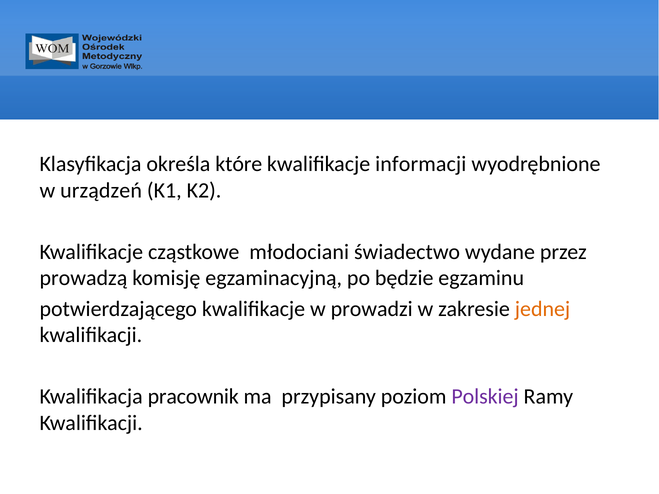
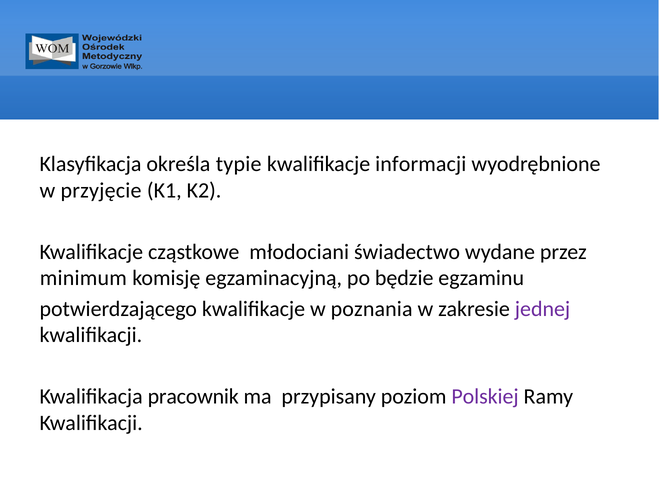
które: które -> typie
urządzeń: urządzeń -> przyjęcie
prowadzą: prowadzą -> minimum
prowadzi: prowadzi -> poznania
jednej colour: orange -> purple
